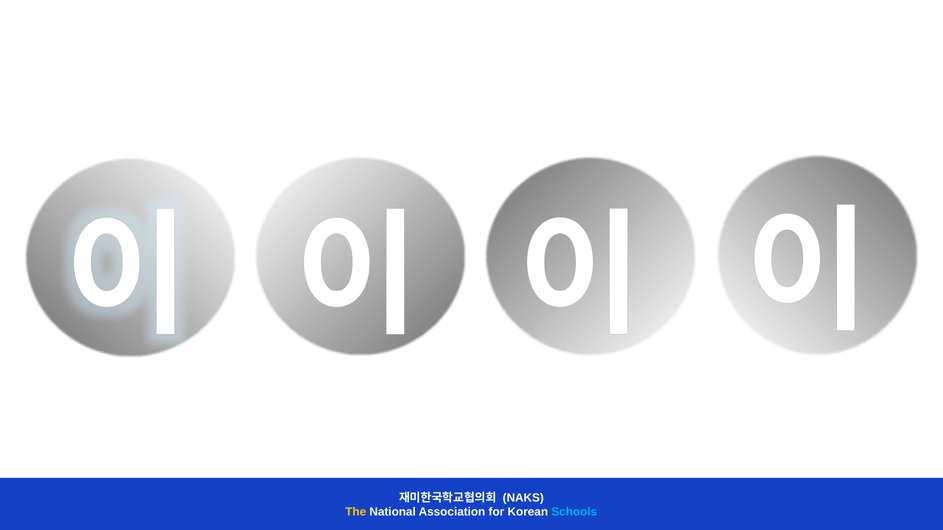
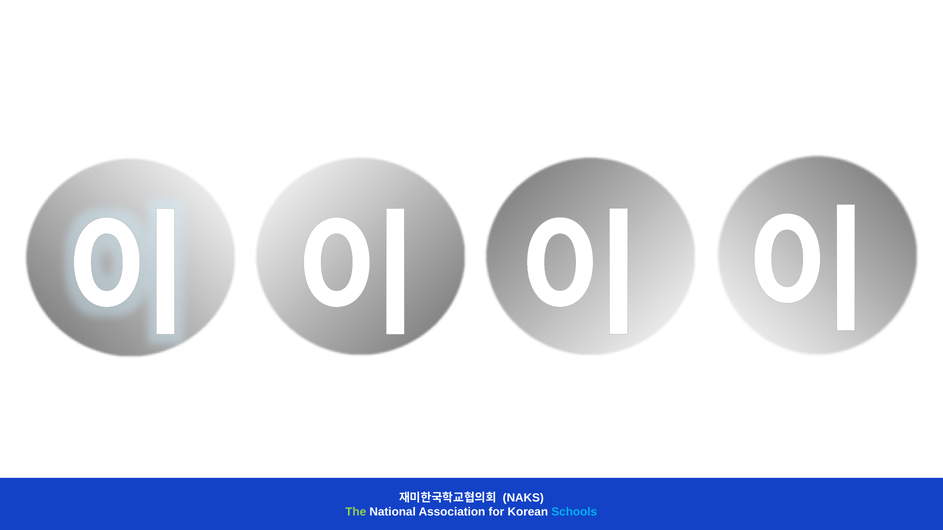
The colour: yellow -> light green
